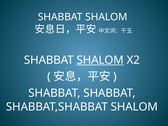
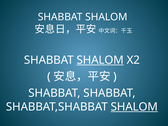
SHALOM at (134, 107) underline: none -> present
